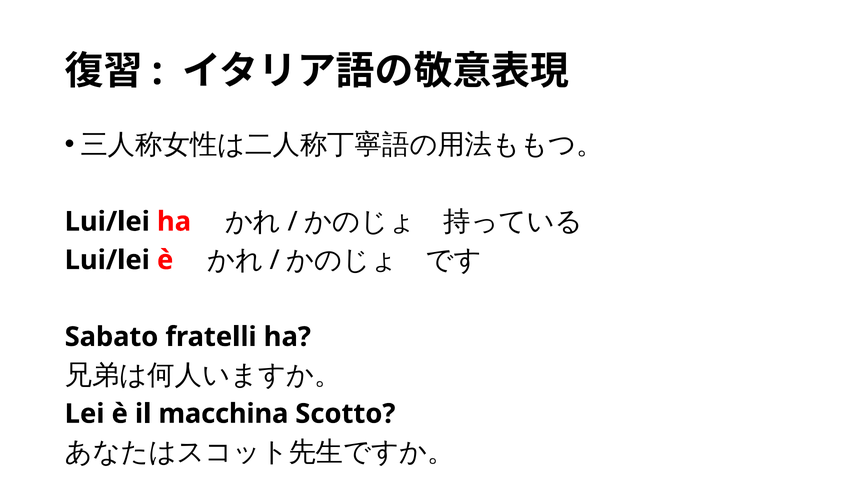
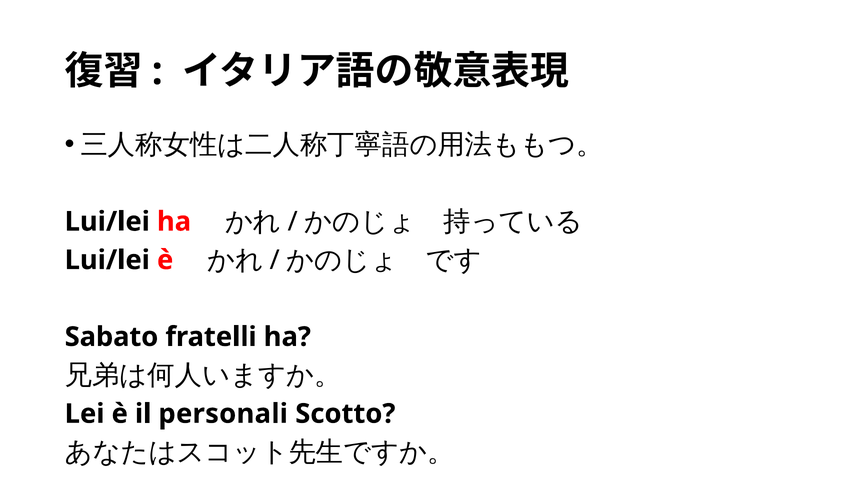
macchina: macchina -> personali
